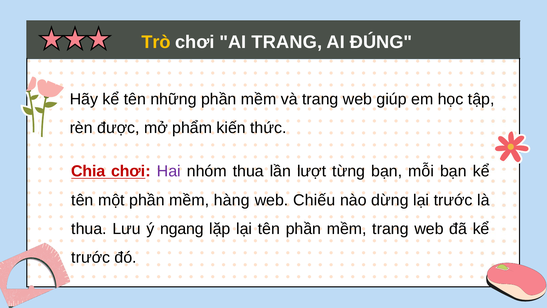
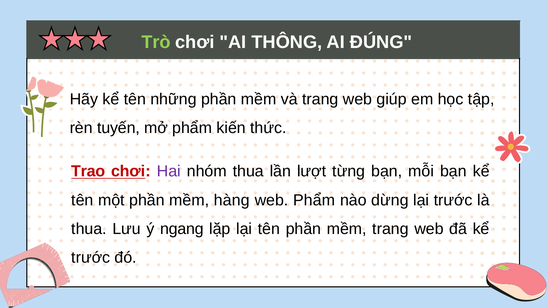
Trò colour: yellow -> light green
AI TRANG: TRANG -> THÔNG
được: được -> tuyến
Chia: Chia -> Trao
web Chiếu: Chiếu -> Phẩm
